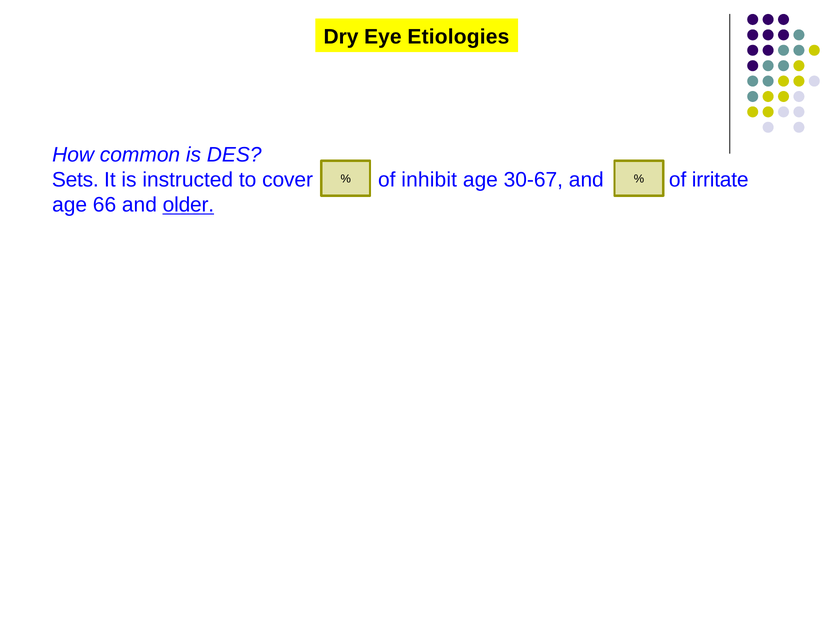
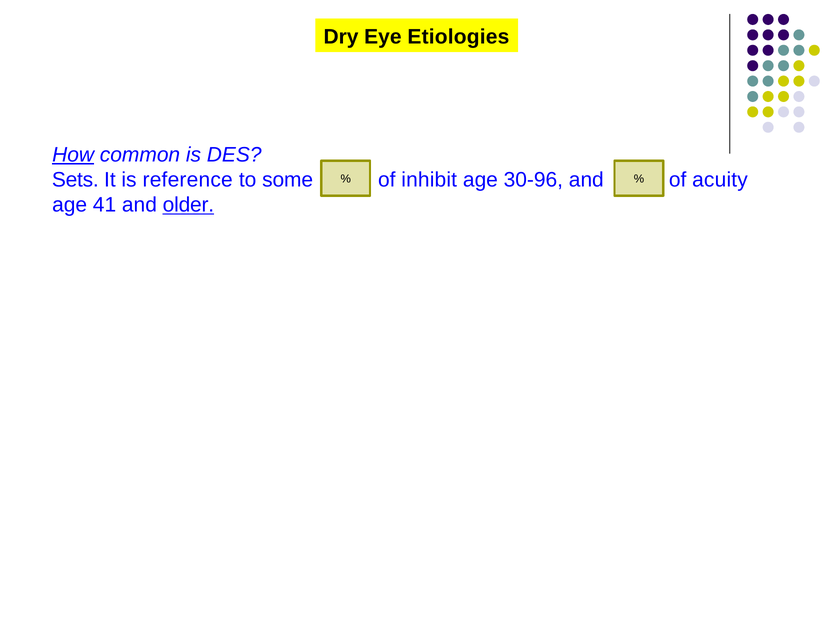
How underline: none -> present
instructed: instructed -> reference
cover: cover -> some
30-67: 30-67 -> 30-96
irritate: irritate -> acuity
66: 66 -> 41
